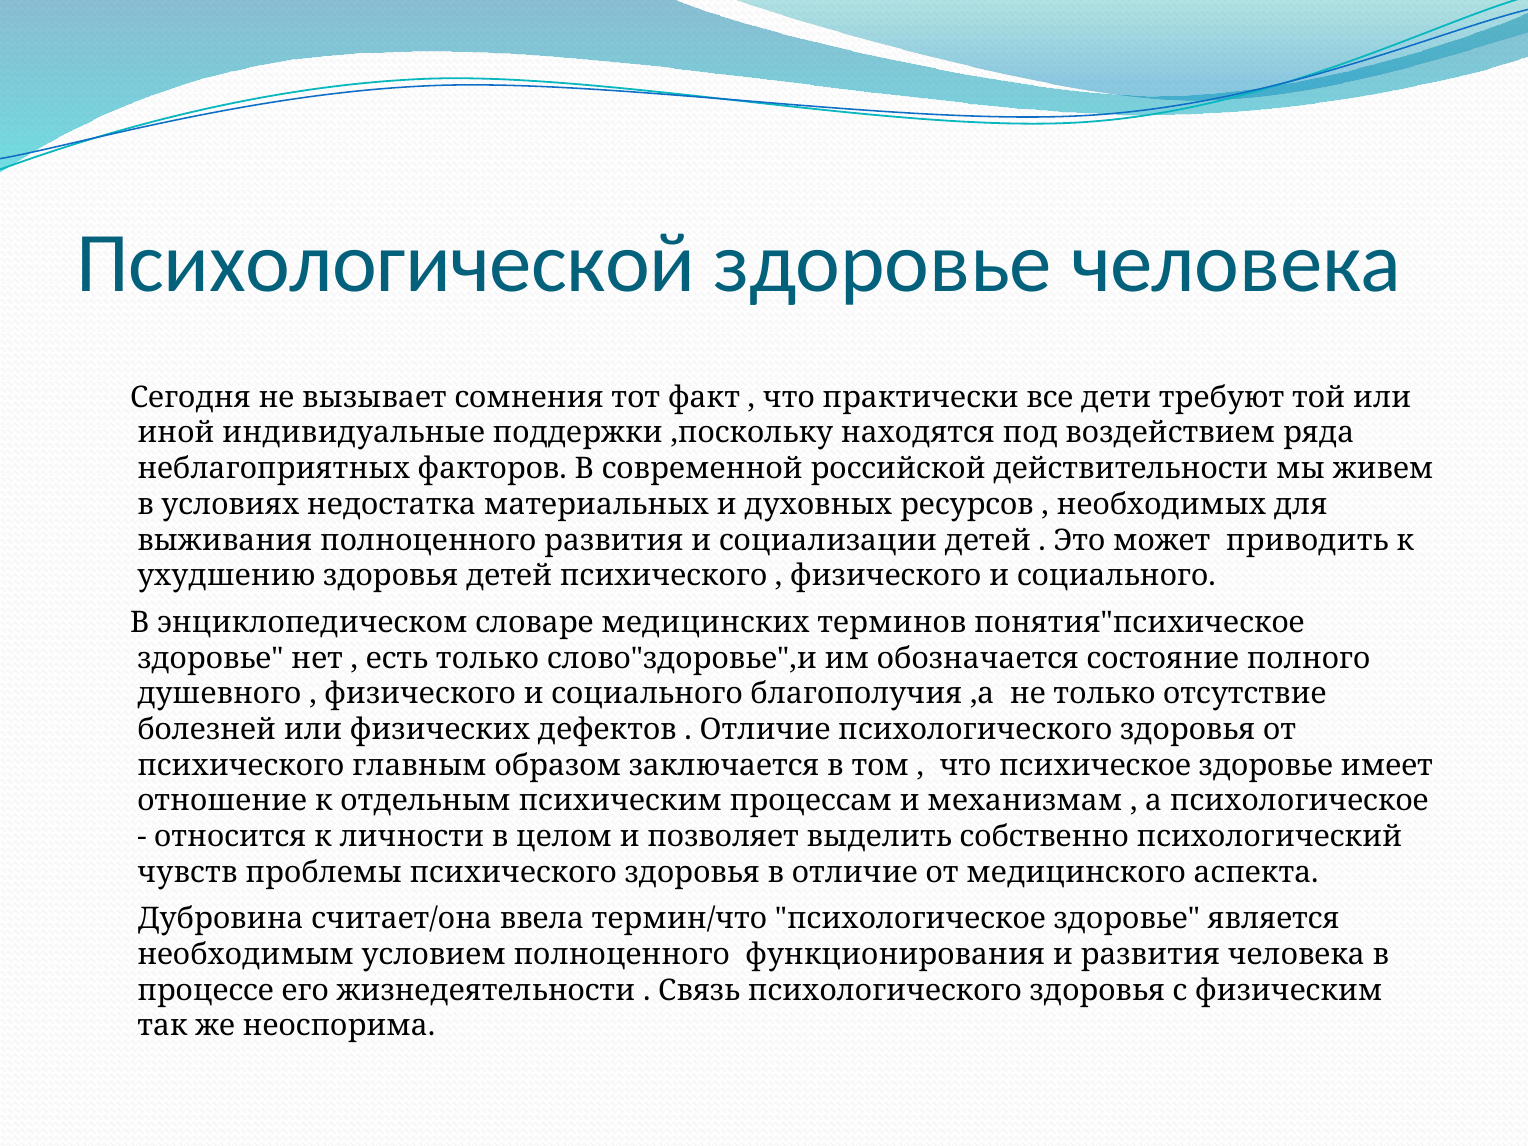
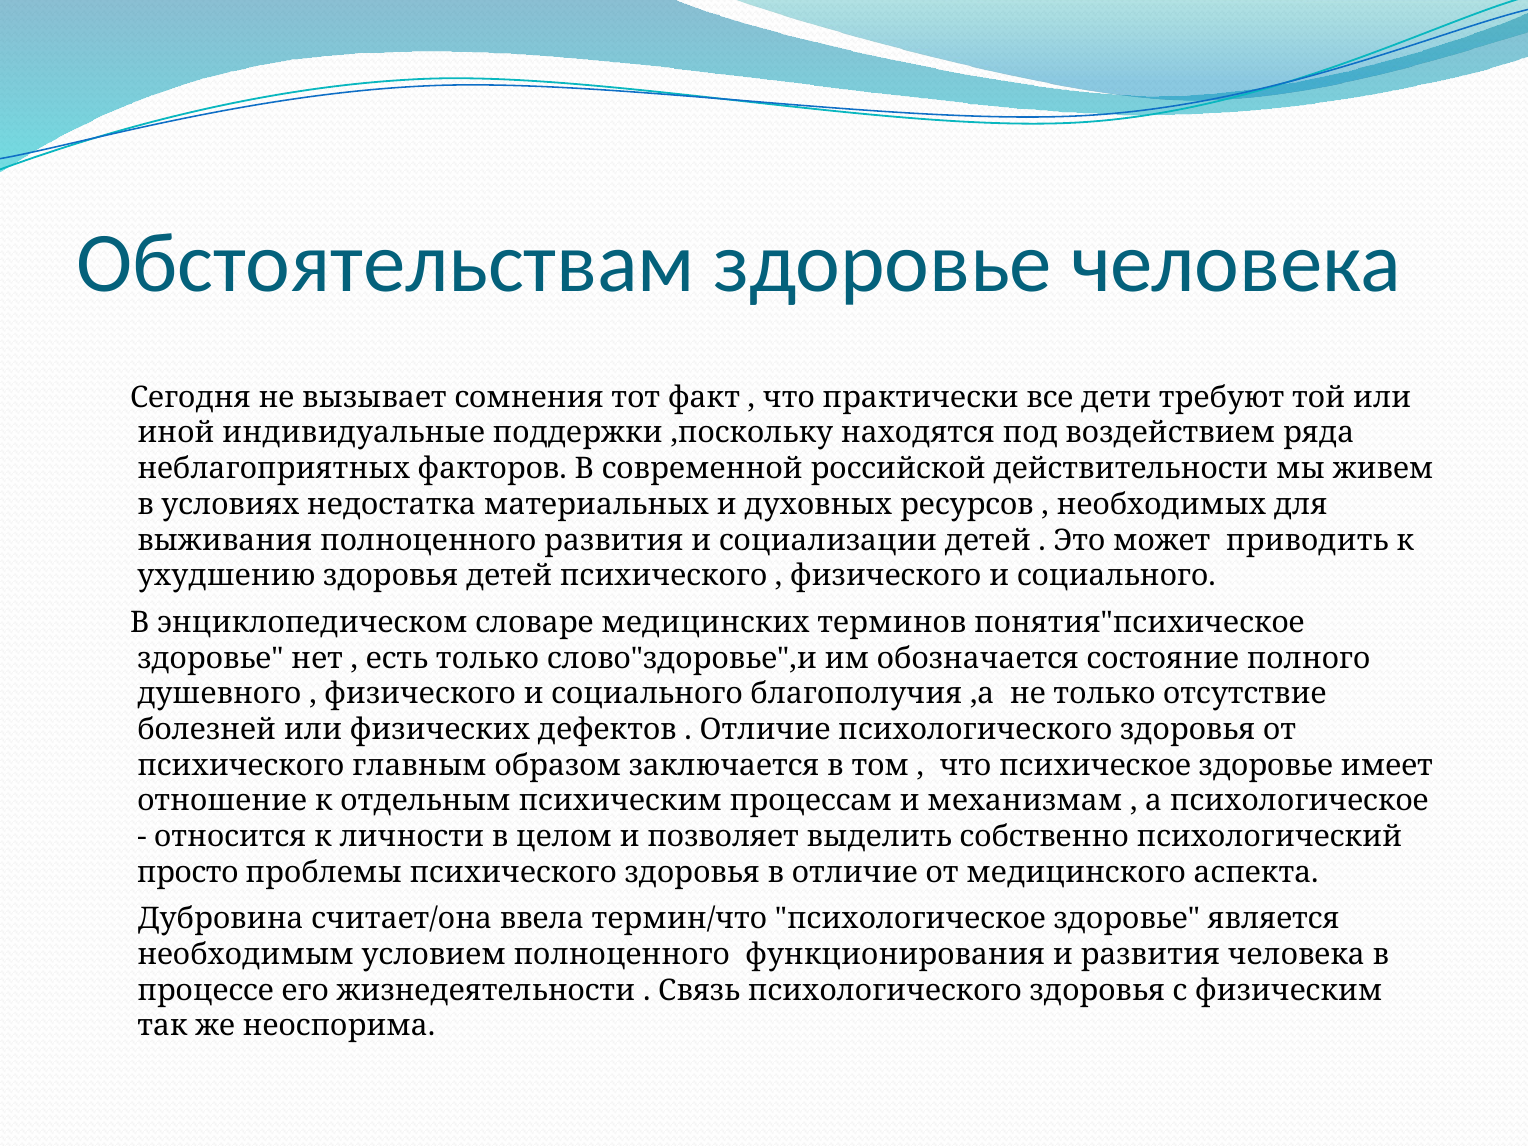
Психологической: Психологической -> Обстоятельствам
чувств: чувств -> просто
